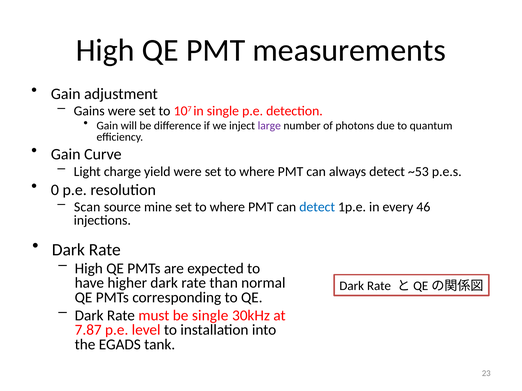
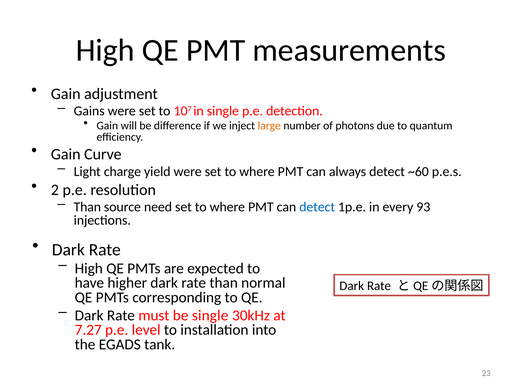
large colour: purple -> orange
~53: ~53 -> ~60
0: 0 -> 2
Scan at (87, 207): Scan -> Than
mine: mine -> need
46: 46 -> 93
7.87: 7.87 -> 7.27
